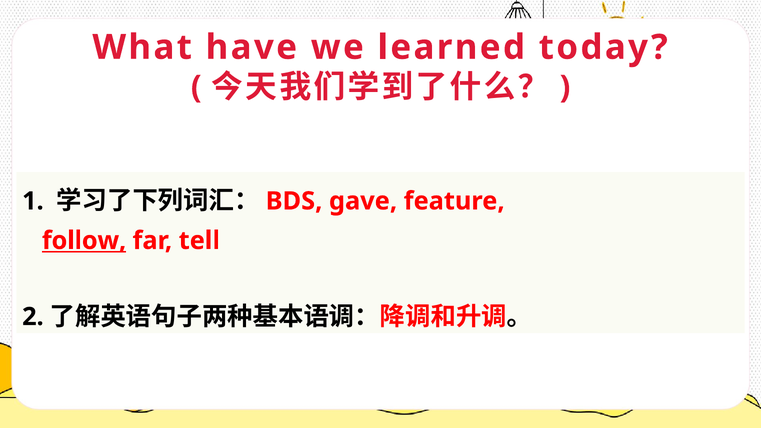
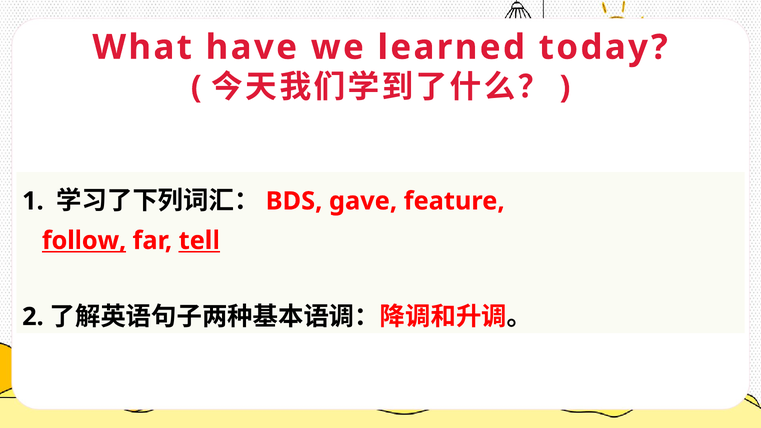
tell underline: none -> present
